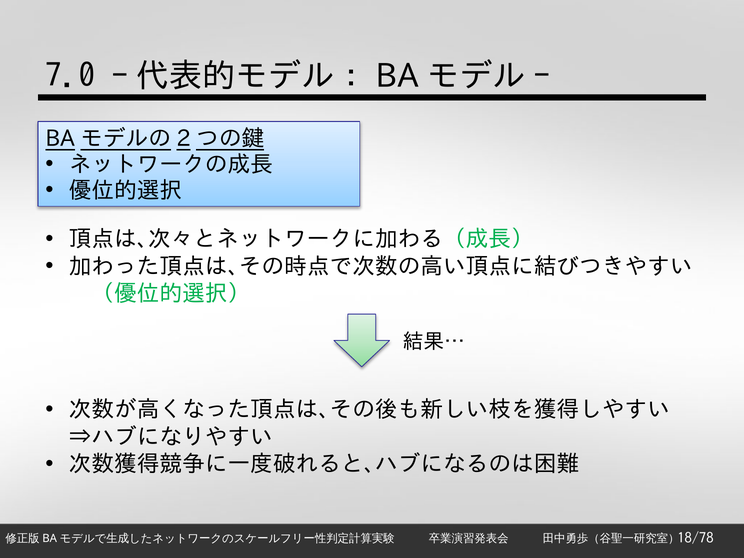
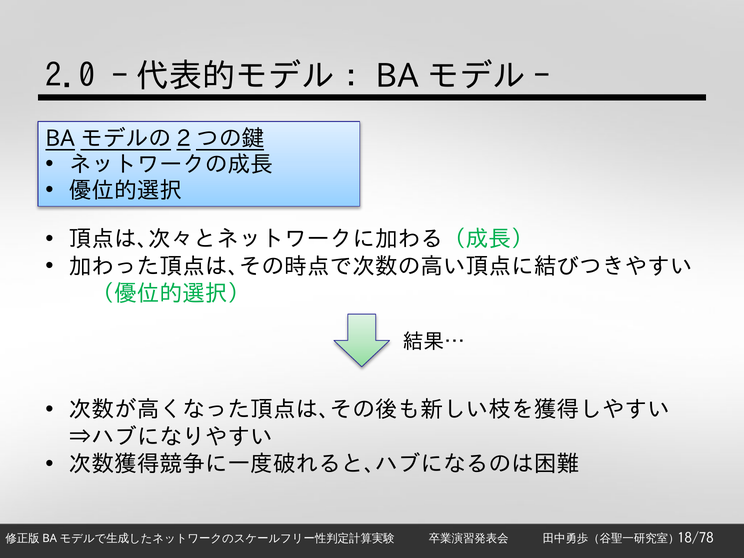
7.0: 7.0 -> 2.0
